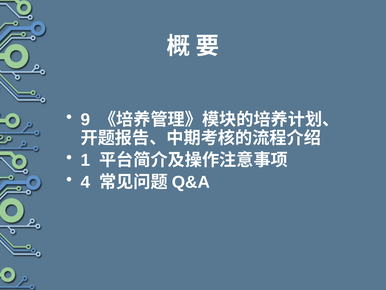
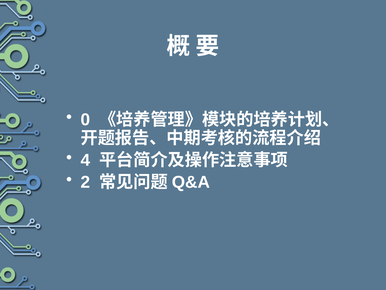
9: 9 -> 0
1: 1 -> 4
4: 4 -> 2
